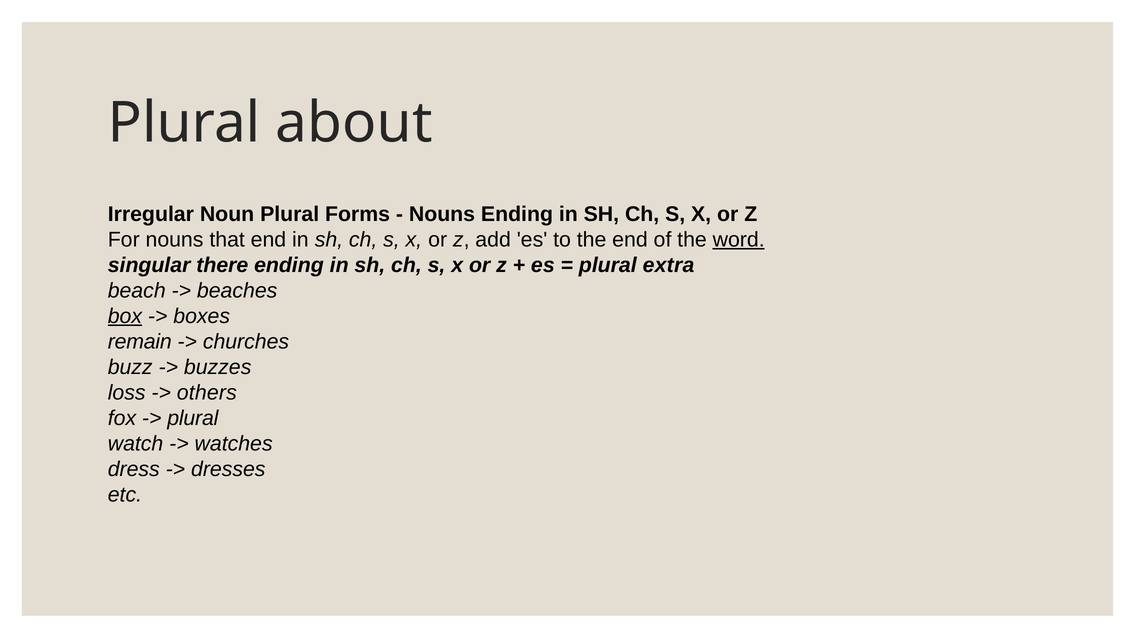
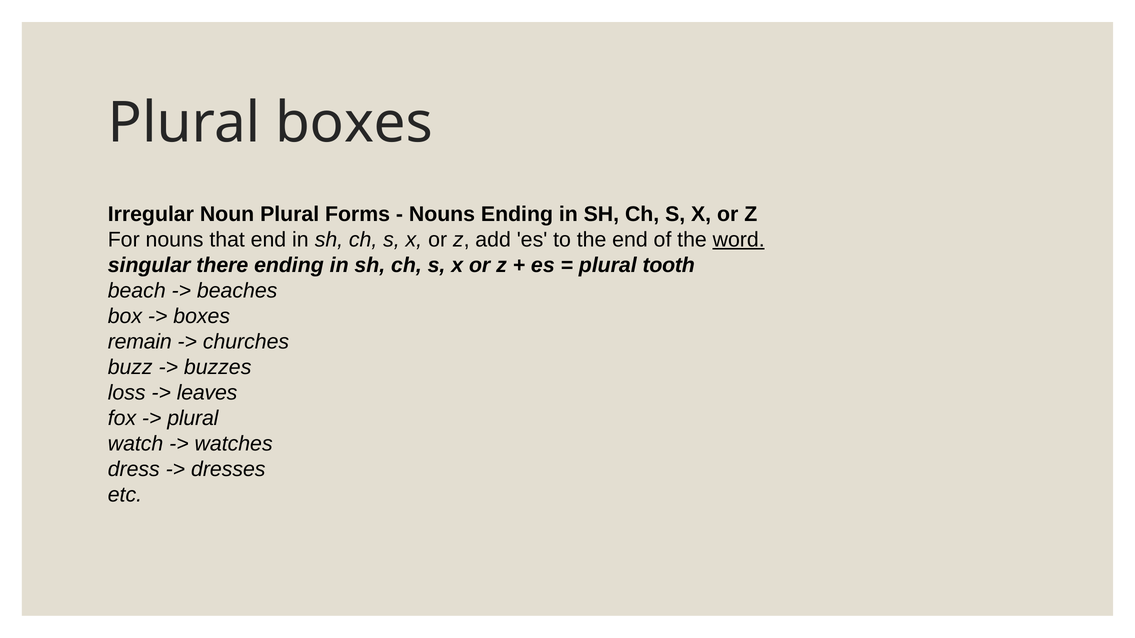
Plural about: about -> boxes
extra: extra -> tooth
box underline: present -> none
others: others -> leaves
